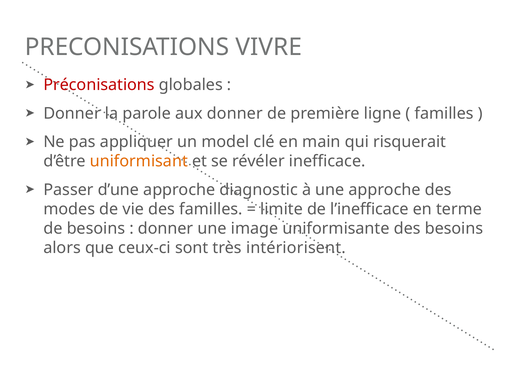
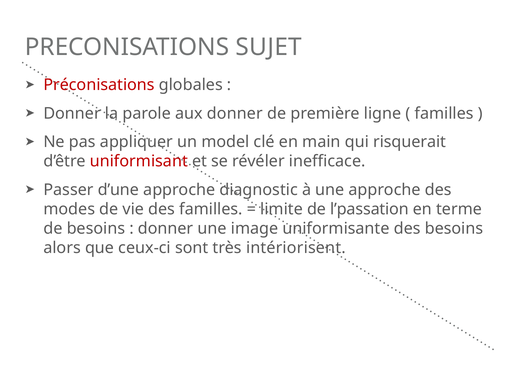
VIVRE: VIVRE -> SUJET
uniformisant colour: orange -> red
l’inefficace: l’inefficace -> l’passation
